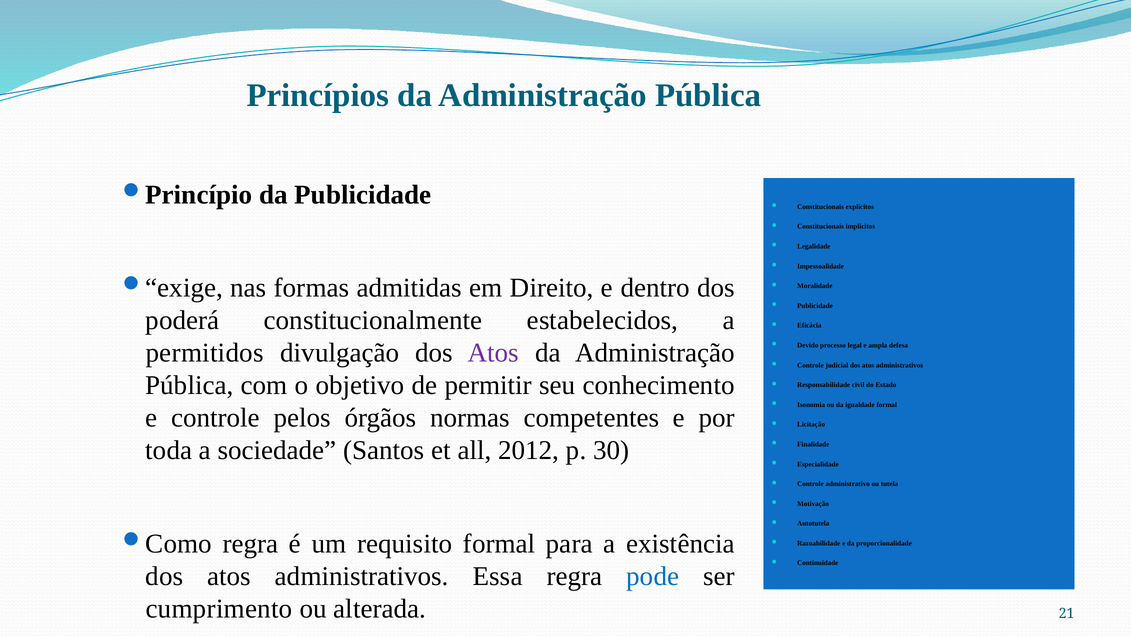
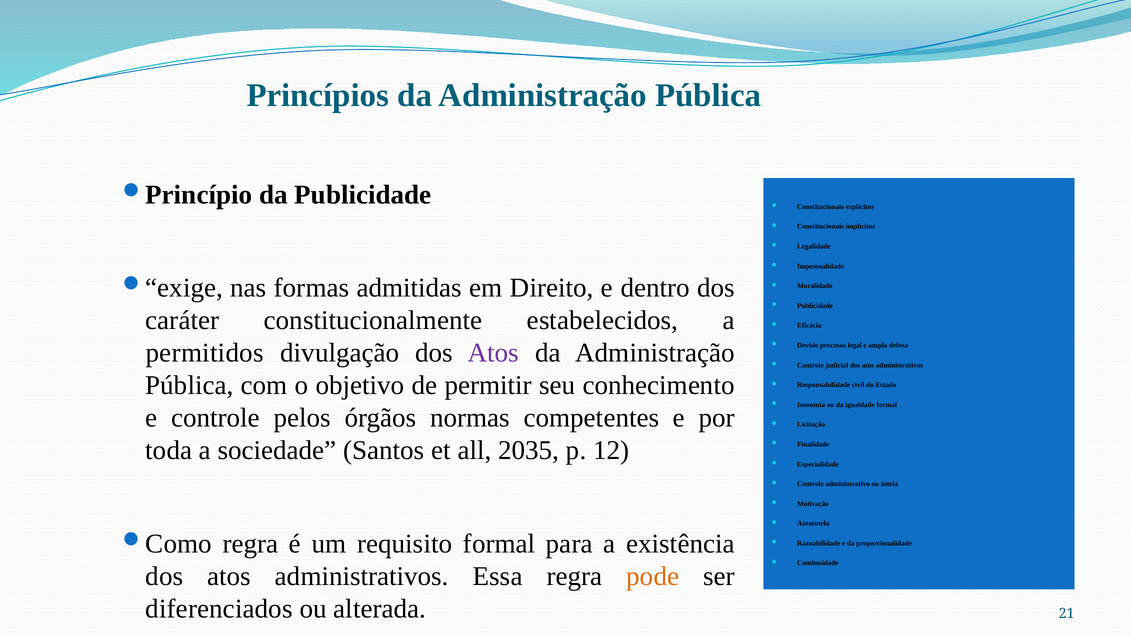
poderá: poderá -> caráter
2012: 2012 -> 2035
30: 30 -> 12
pode colour: blue -> orange
cumprimento: cumprimento -> diferenciados
